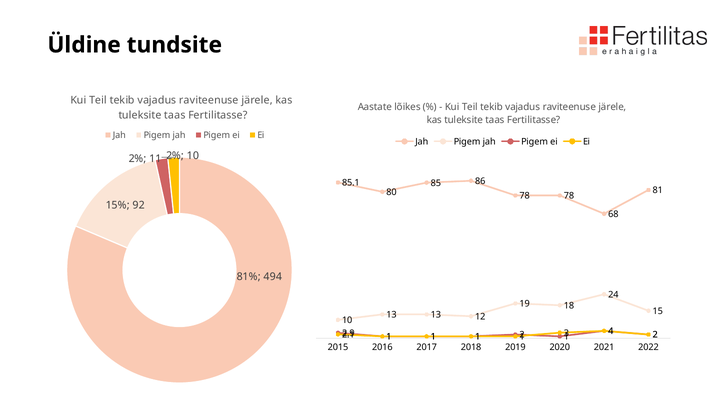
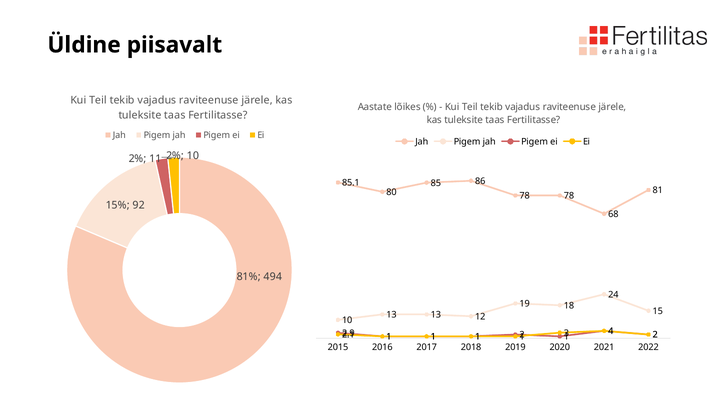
tundsite: tundsite -> piisavalt
